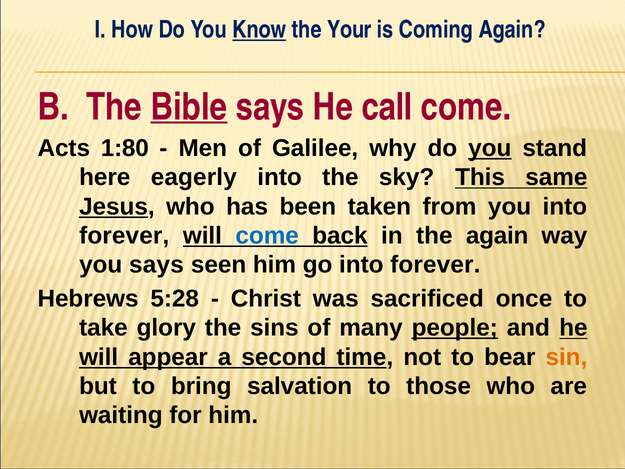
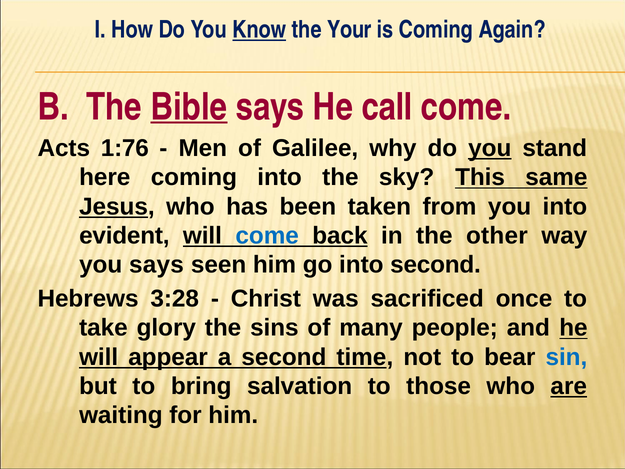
1:80: 1:80 -> 1:76
here eagerly: eagerly -> coming
forever at (124, 236): forever -> evident
the again: again -> other
go into forever: forever -> second
5:28: 5:28 -> 3:28
people underline: present -> none
sin colour: orange -> blue
are underline: none -> present
